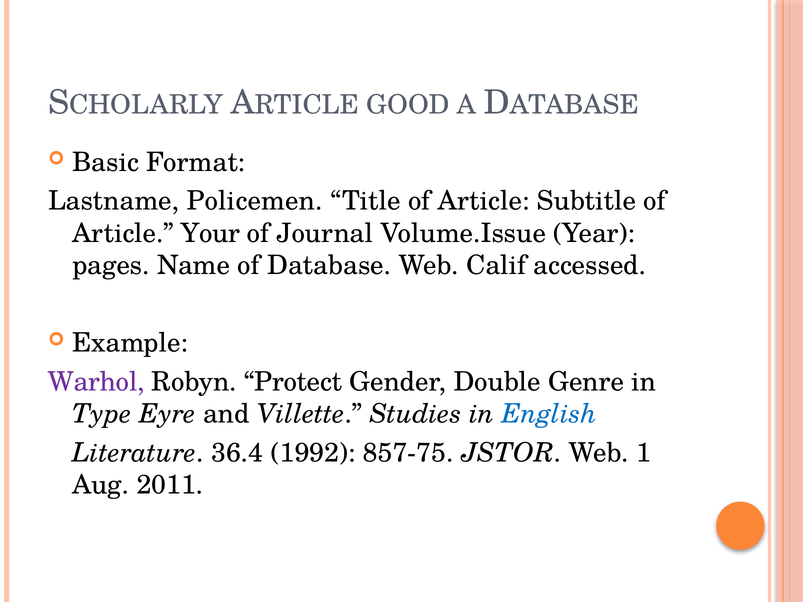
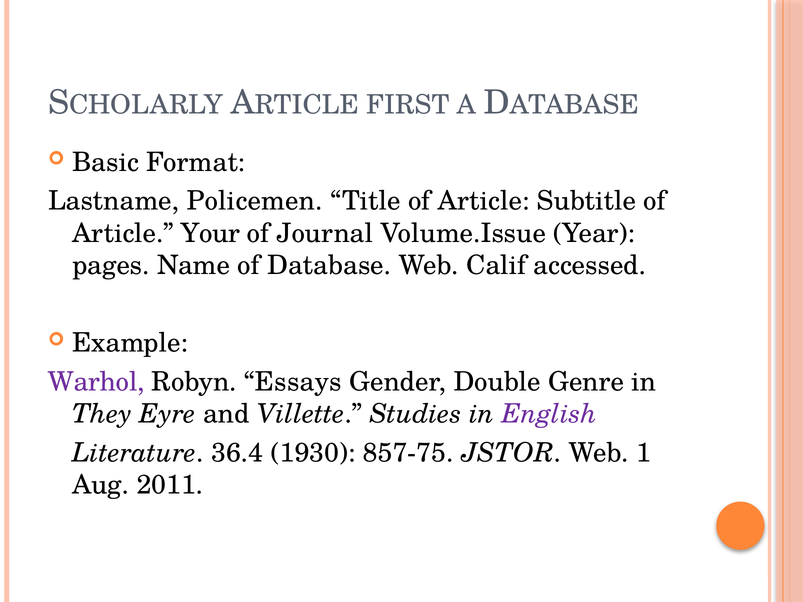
GOOD: GOOD -> FIRST
Protect: Protect -> Essays
Type: Type -> They
English colour: blue -> purple
1992: 1992 -> 1930
